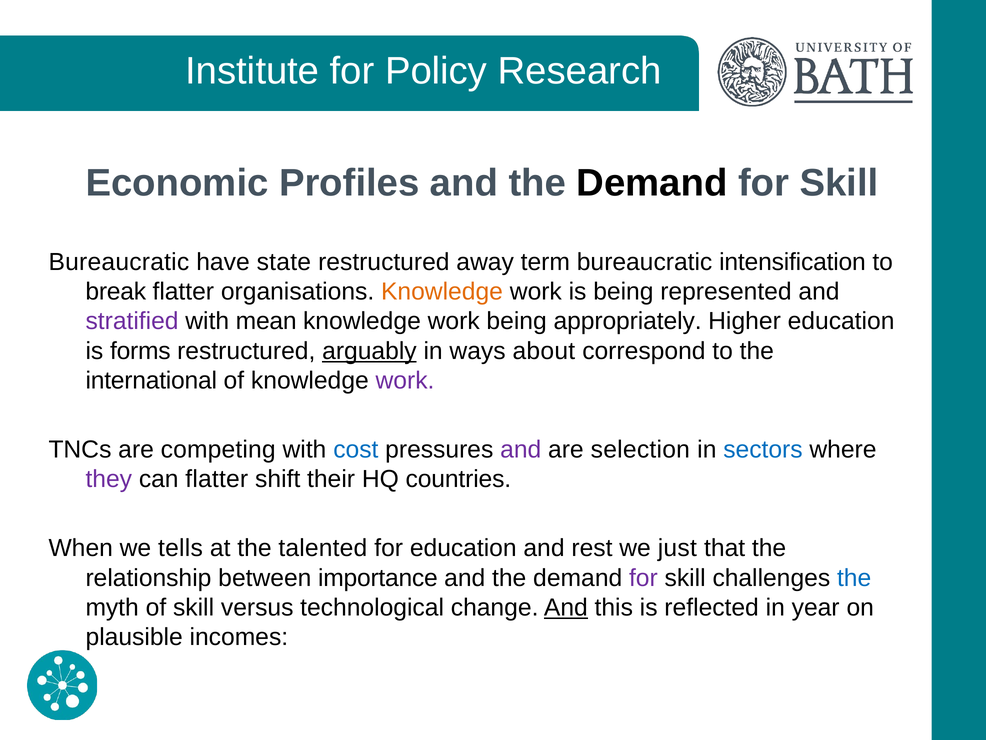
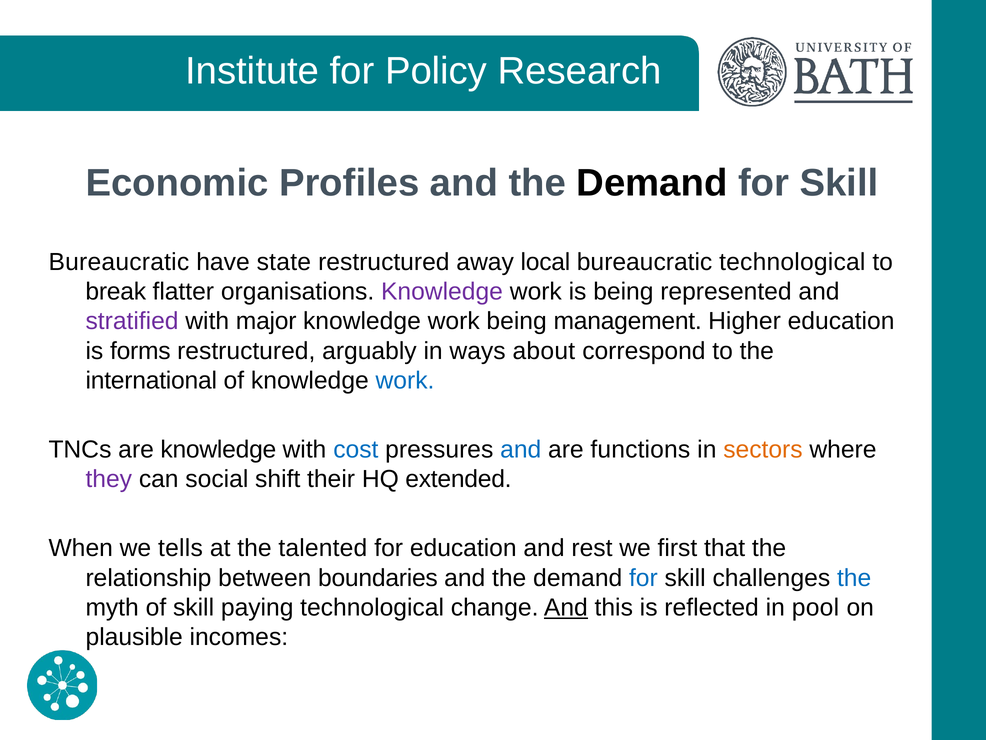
term: term -> local
bureaucratic intensification: intensification -> technological
Knowledge at (442, 292) colour: orange -> purple
mean: mean -> major
appropriately: appropriately -> management
arguably underline: present -> none
work at (405, 380) colour: purple -> blue
are competing: competing -> knowledge
and at (521, 449) colour: purple -> blue
selection: selection -> functions
sectors colour: blue -> orange
can flatter: flatter -> social
countries: countries -> extended
just: just -> first
importance: importance -> boundaries
for at (643, 577) colour: purple -> blue
versus: versus -> paying
year: year -> pool
